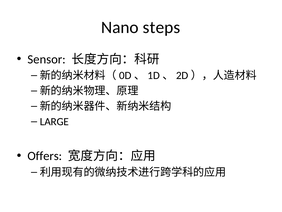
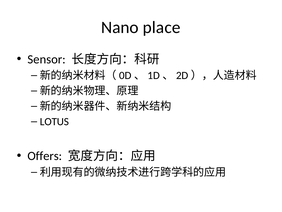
steps: steps -> place
LARGE: LARGE -> LOTUS
